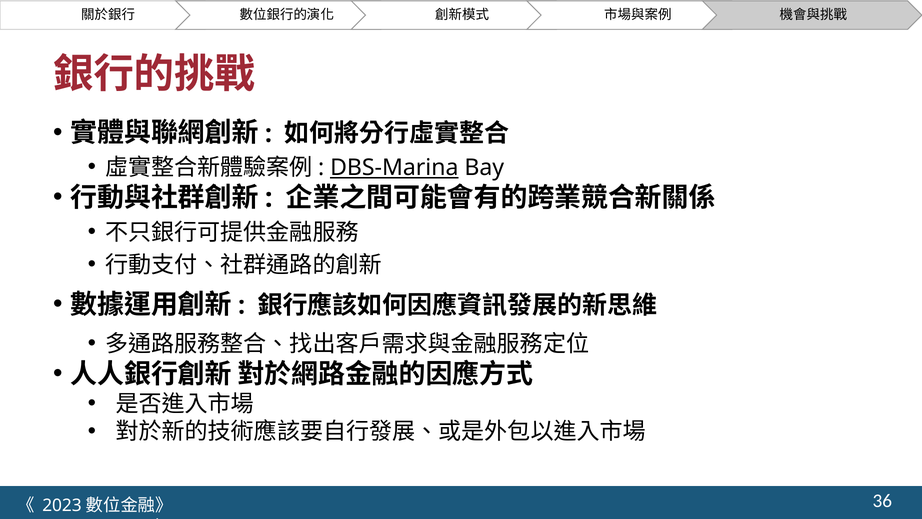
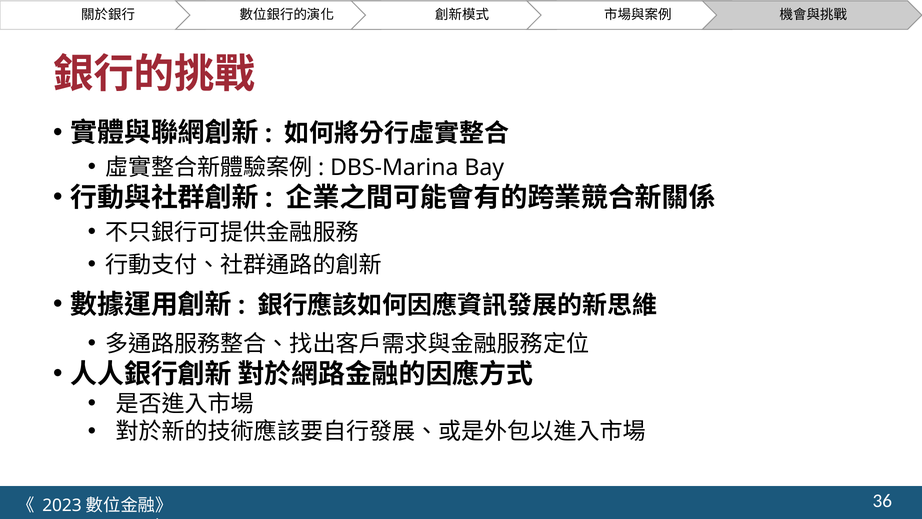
DBS-Marina underline: present -> none
